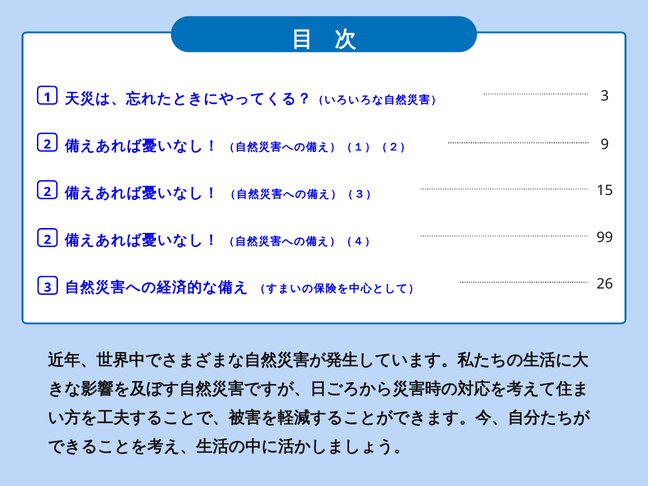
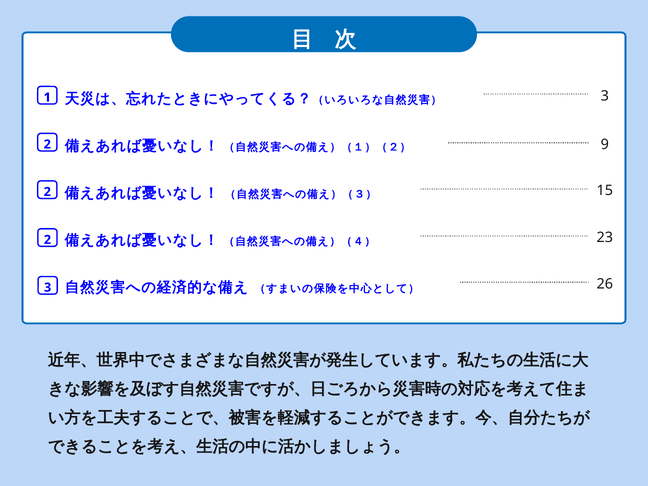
99: 99 -> 23
